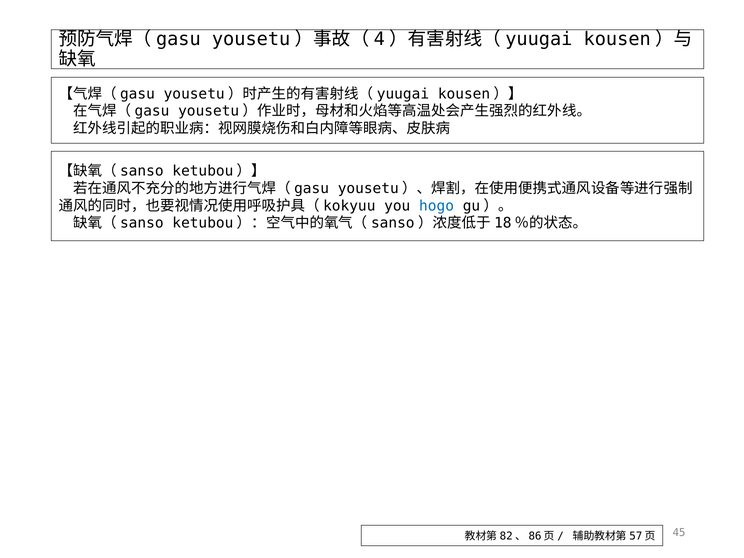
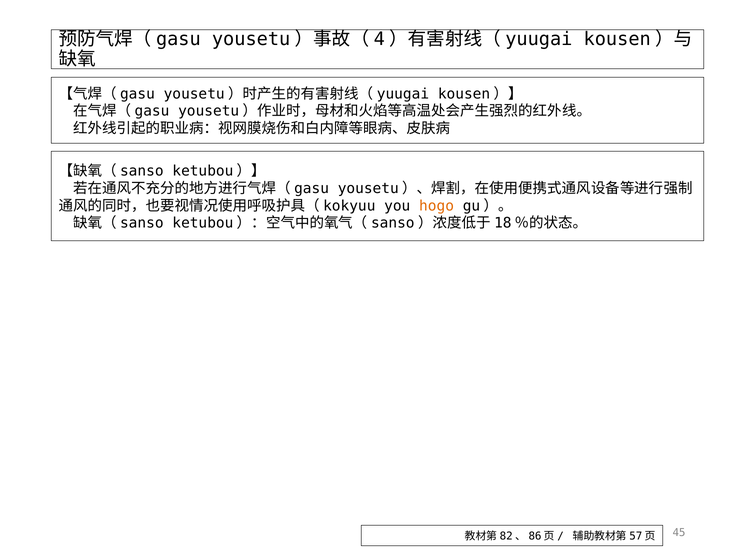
hogo colour: blue -> orange
